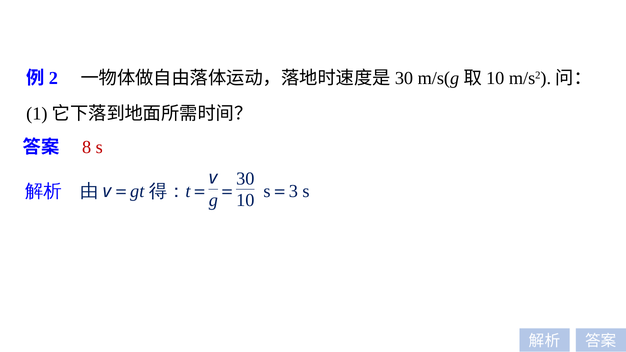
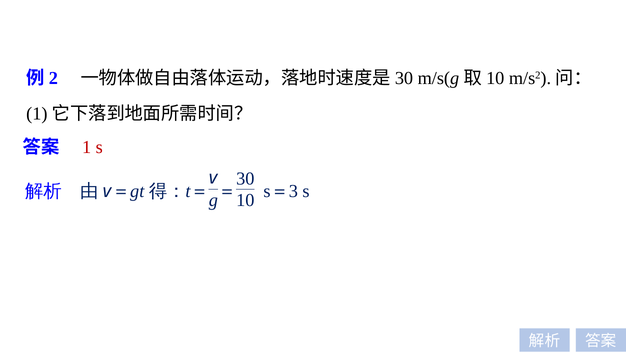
8 at (87, 147): 8 -> 1
